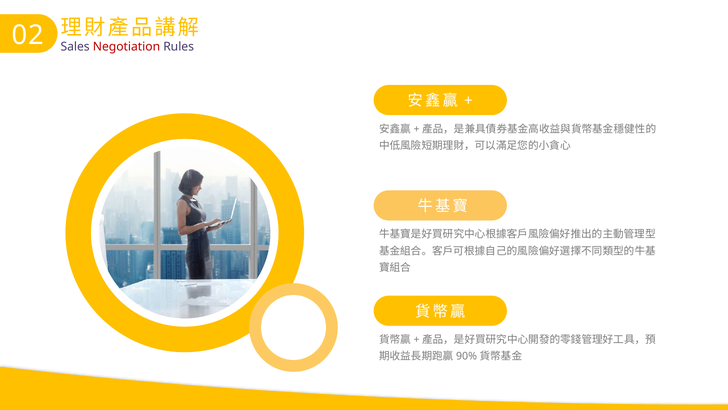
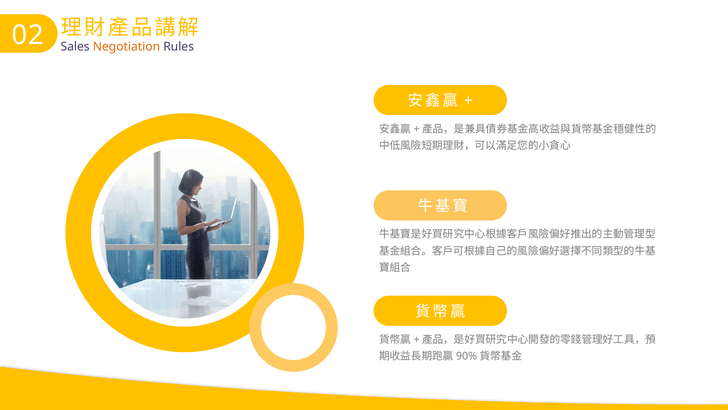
Negotiation colour: red -> orange
